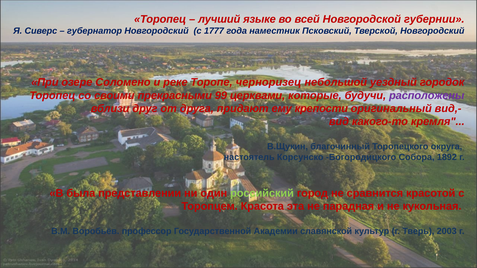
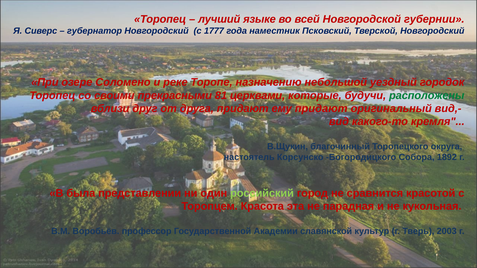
черноризец: черноризец -> назначению
99: 99 -> 81
расположены colour: purple -> green
ему крепости: крепости -> придают
